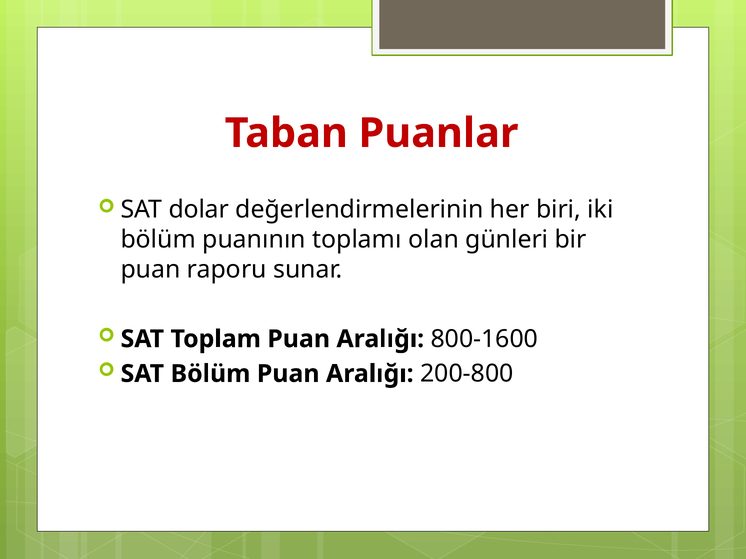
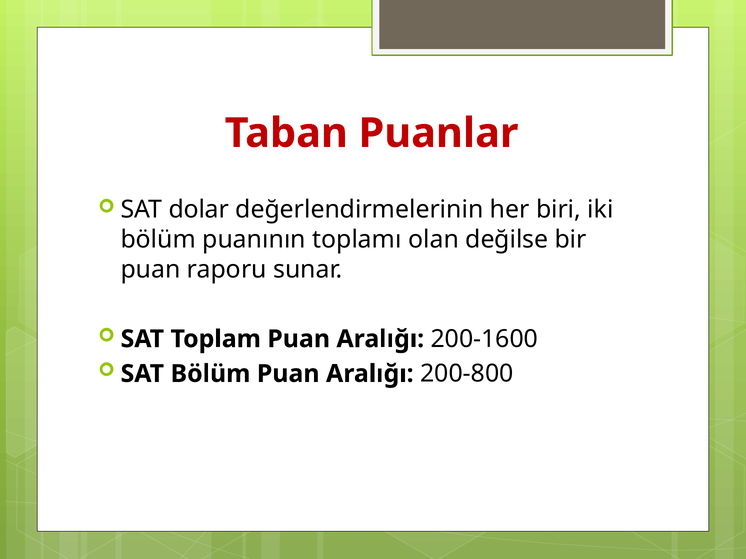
günleri: günleri -> değilse
800-1600: 800-1600 -> 200-1600
